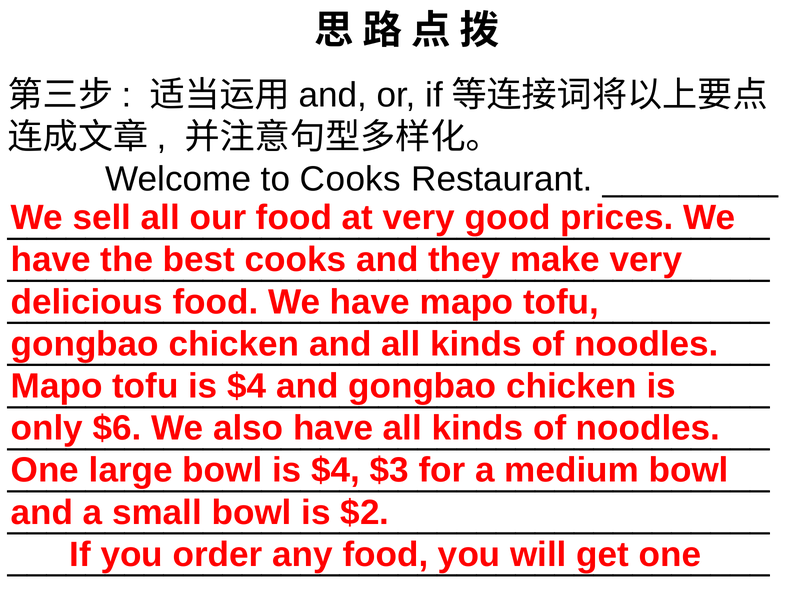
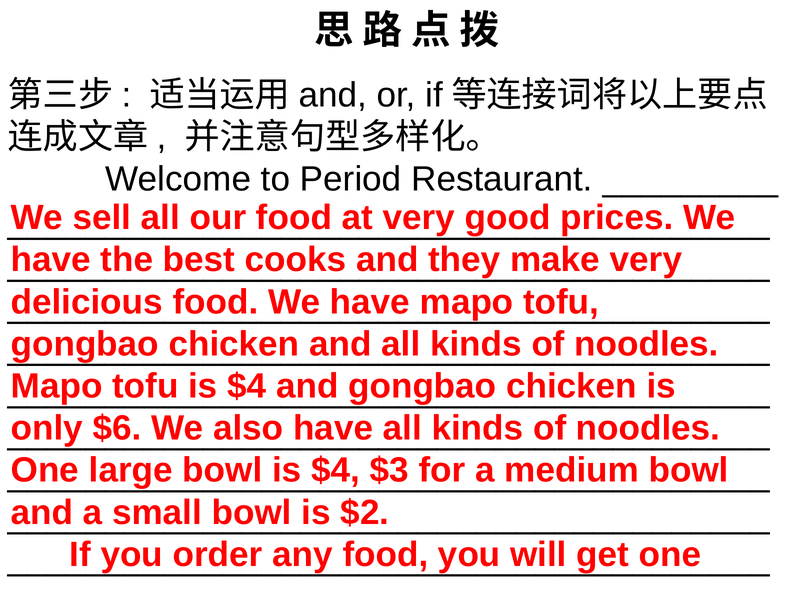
to Cooks: Cooks -> Period
